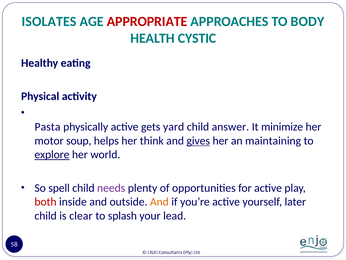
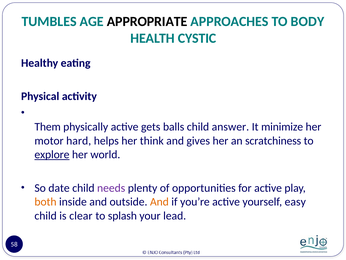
ISOLATES: ISOLATES -> TUMBLES
APPROPRIATE colour: red -> black
Pasta: Pasta -> Them
yard: yard -> balls
soup: soup -> hard
gives underline: present -> none
maintaining: maintaining -> scratchiness
spell: spell -> date
both colour: red -> orange
later: later -> easy
